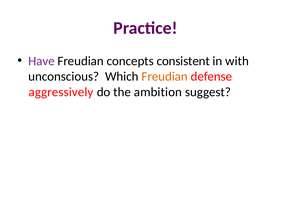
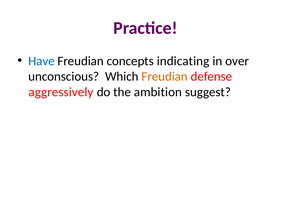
Have colour: purple -> blue
consistent: consistent -> indicating
with: with -> over
